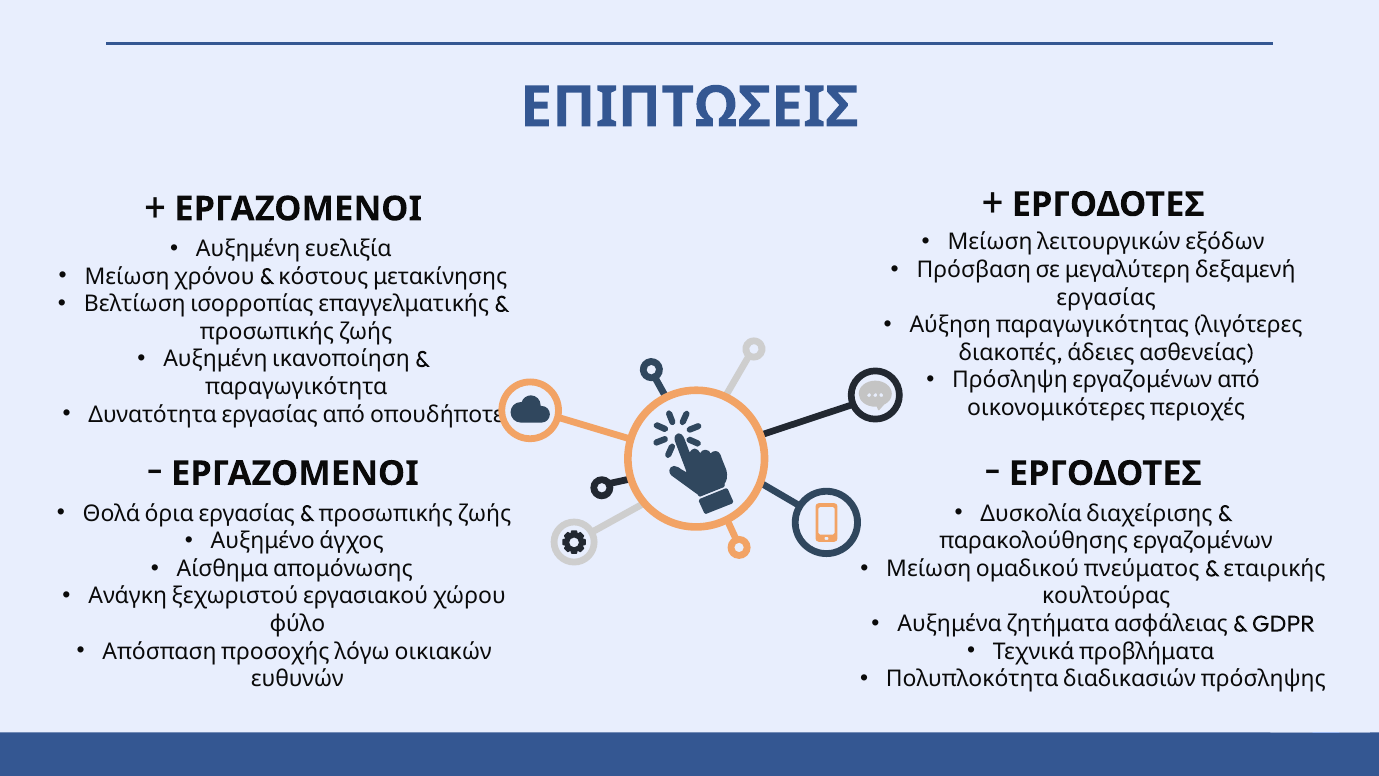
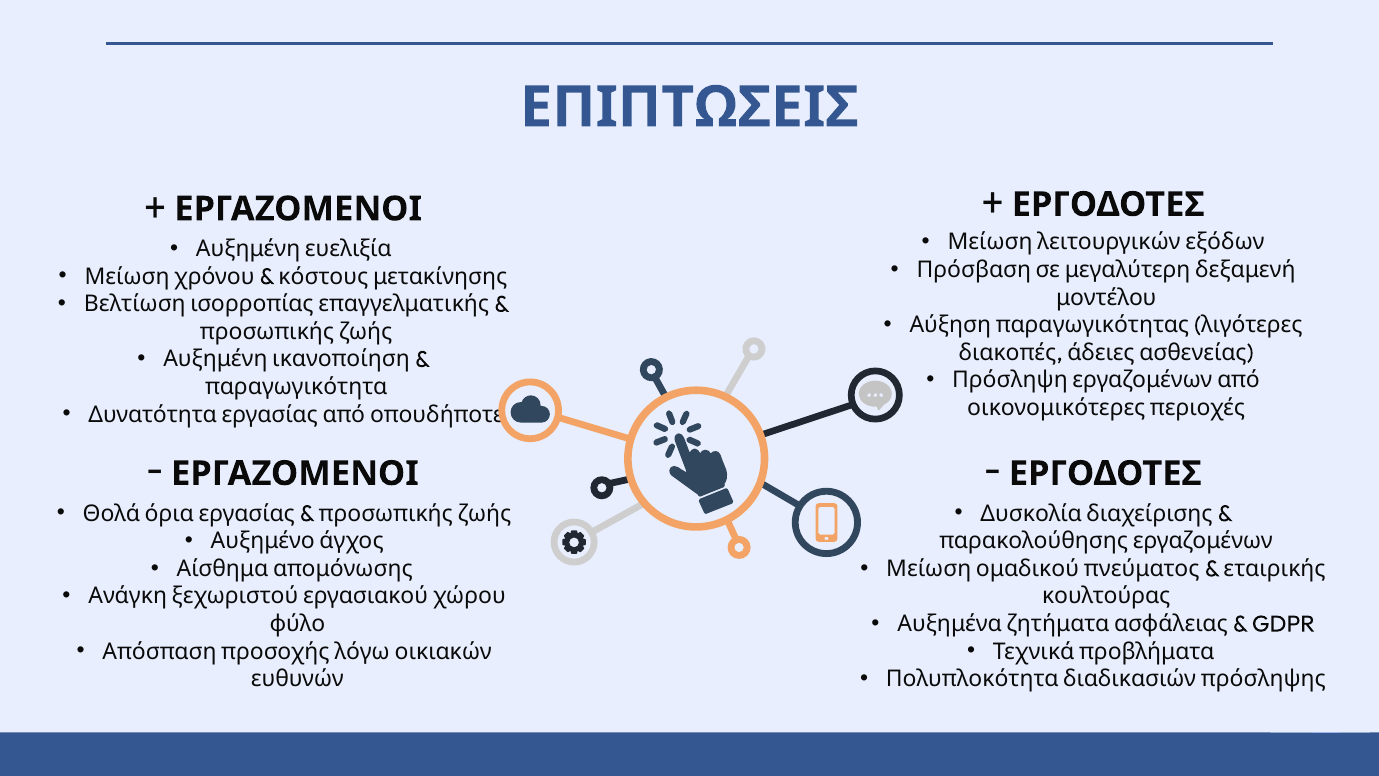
εργασίας: εργασίας -> μοντέλου
